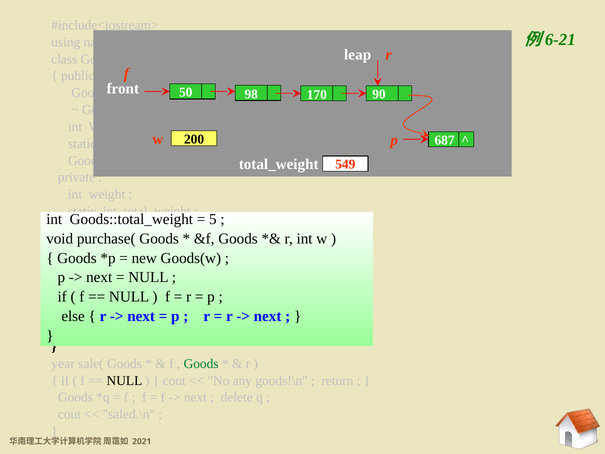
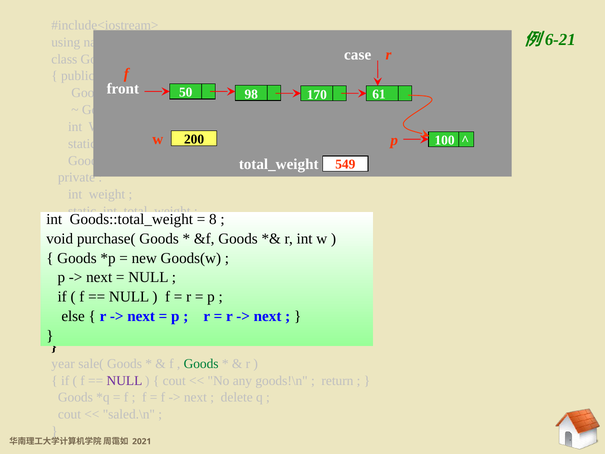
leap: leap -> case
90: 90 -> 61
687: 687 -> 100
5: 5 -> 8
NULL at (124, 380) colour: black -> purple
